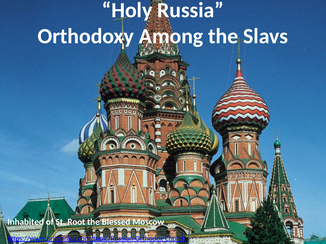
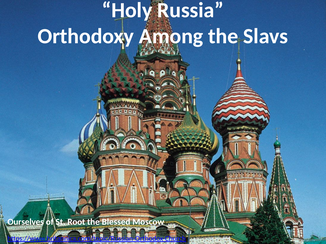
Inhabited: Inhabited -> Ourselves
